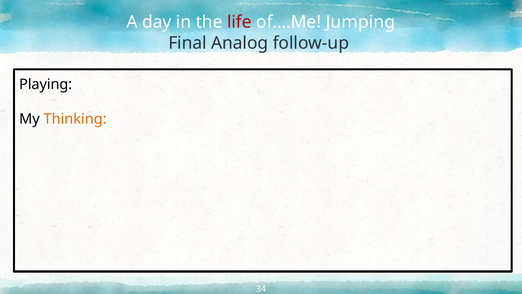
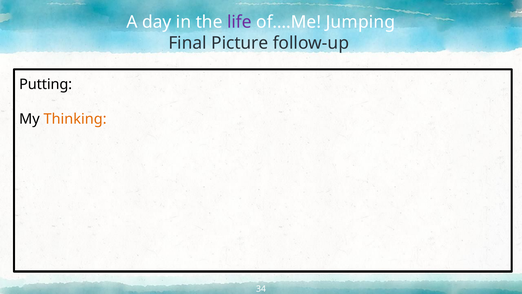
life colour: red -> purple
Analog: Analog -> Picture
Playing: Playing -> Putting
